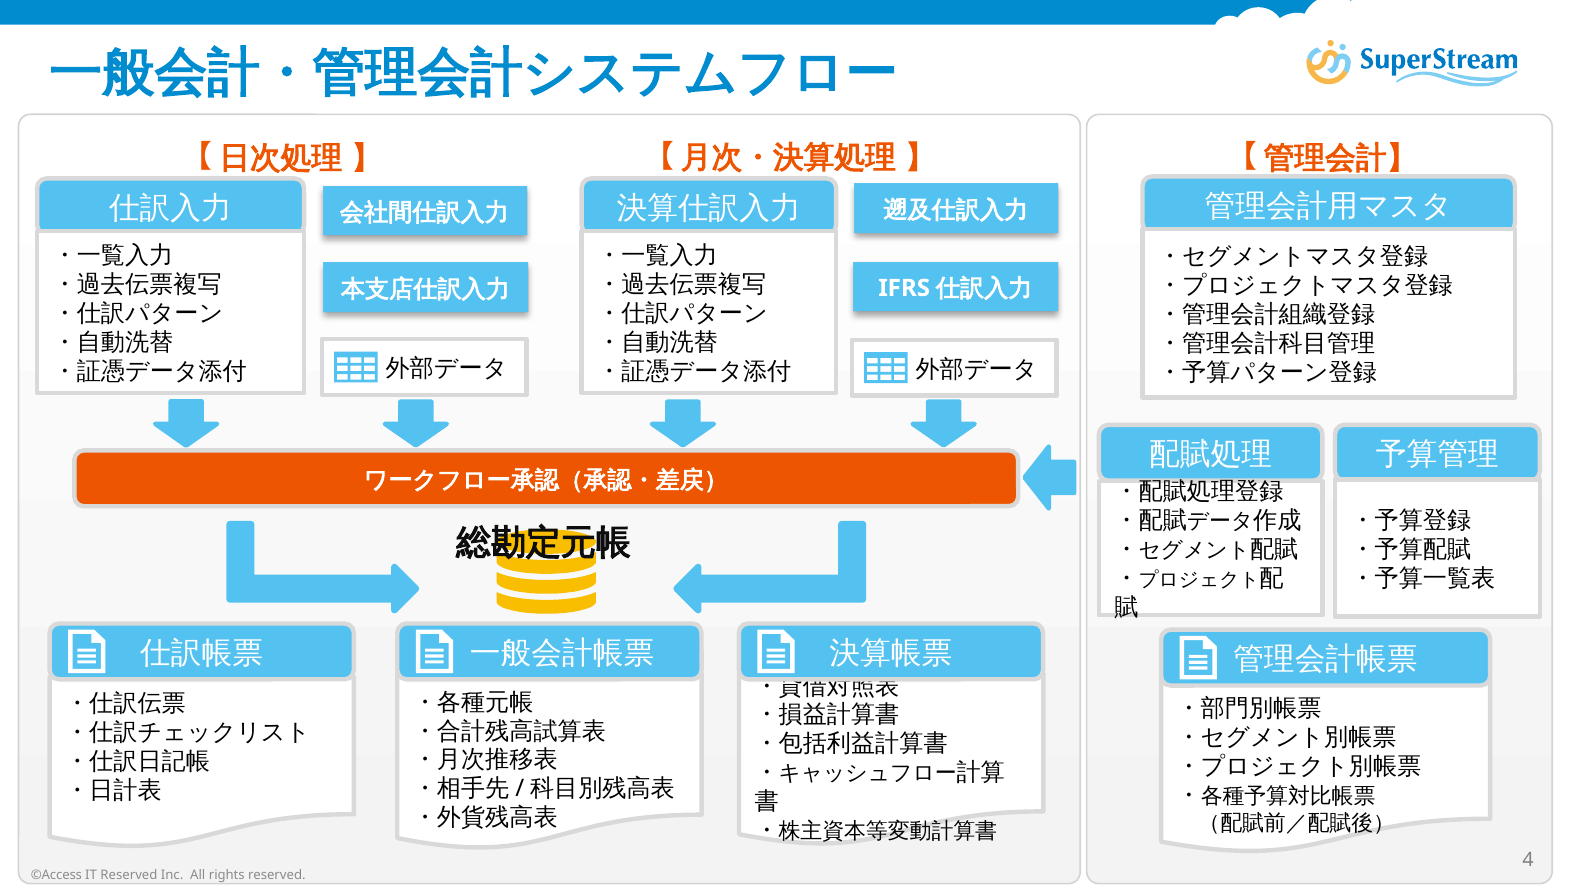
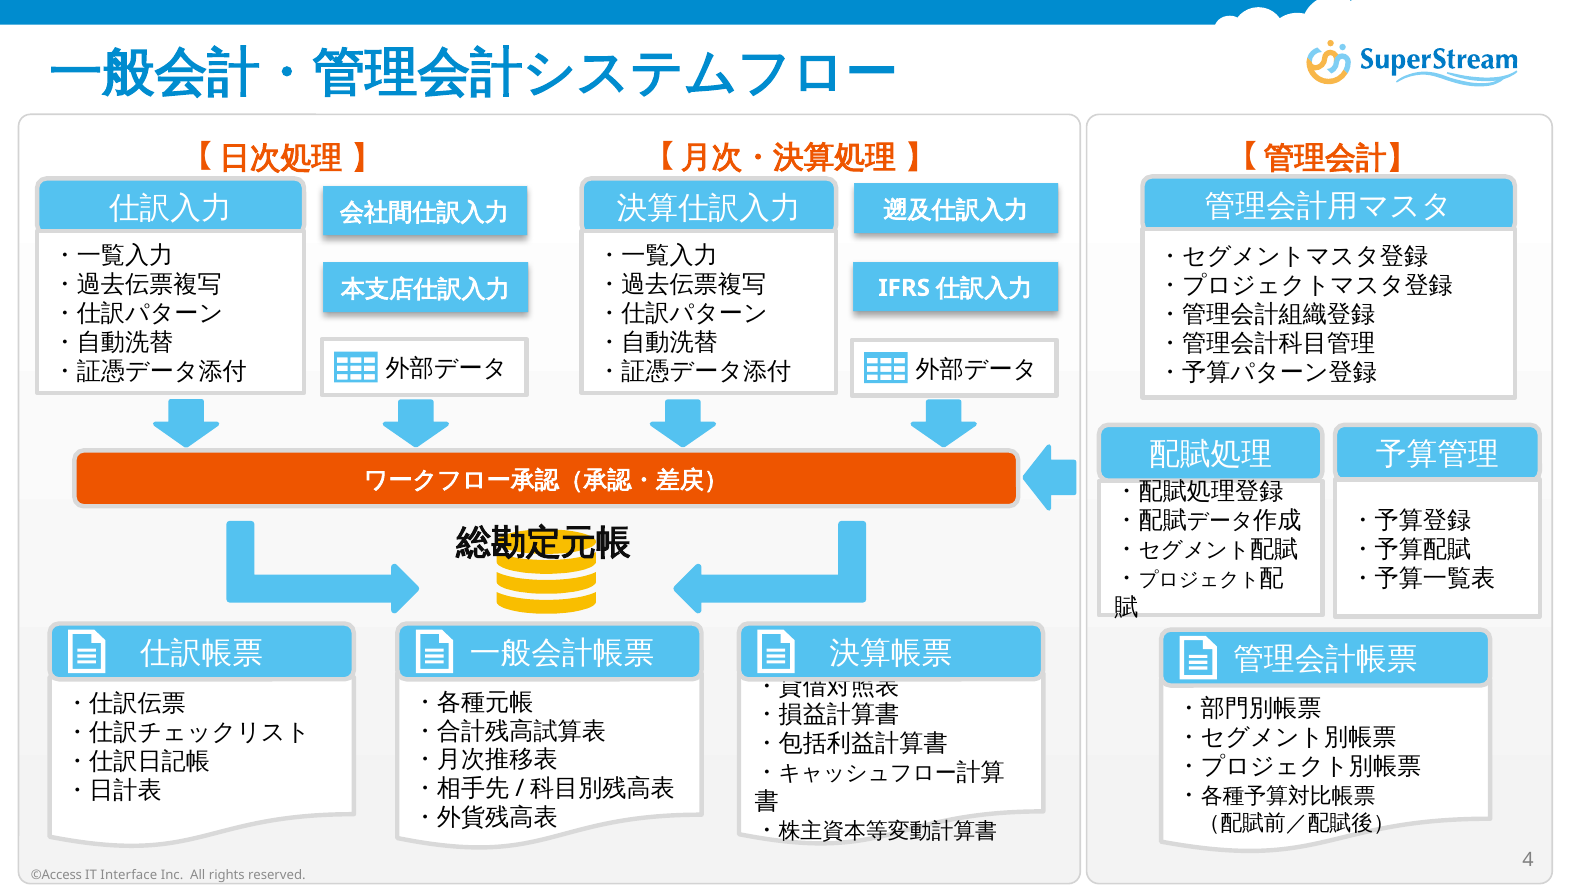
IT Reserved: Reserved -> Interface
